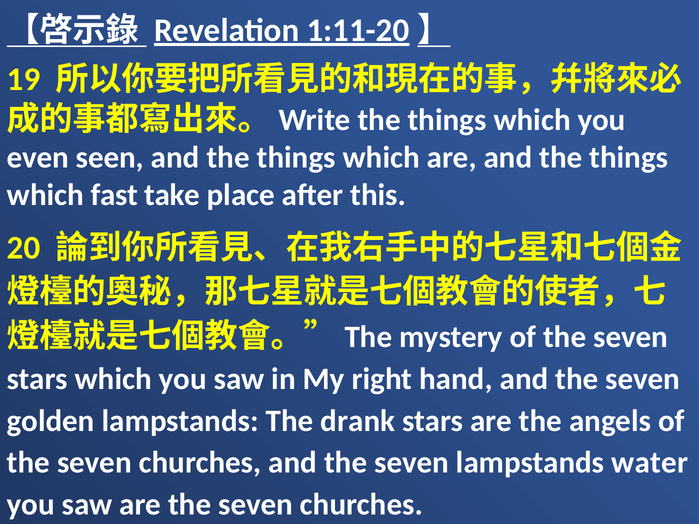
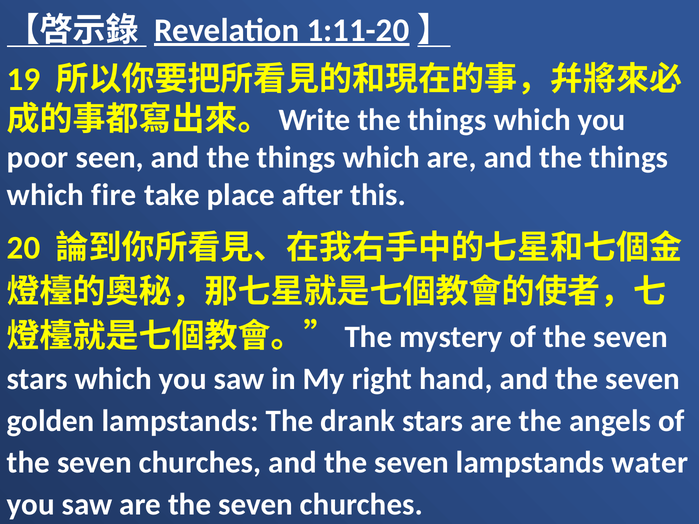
even: even -> poor
fast: fast -> fire
